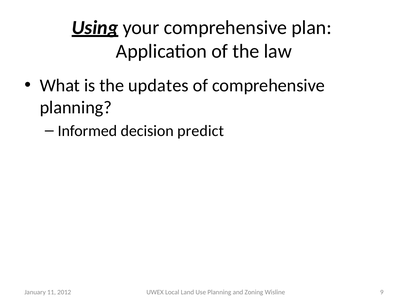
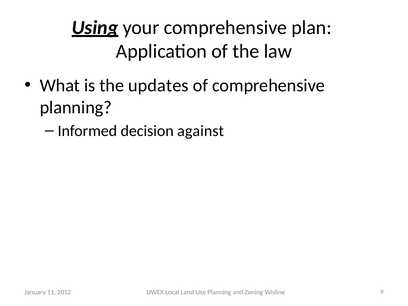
predict: predict -> against
